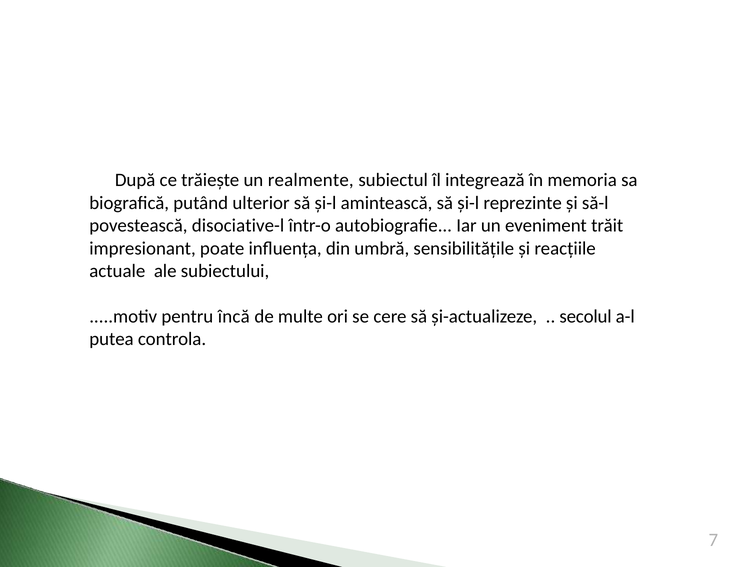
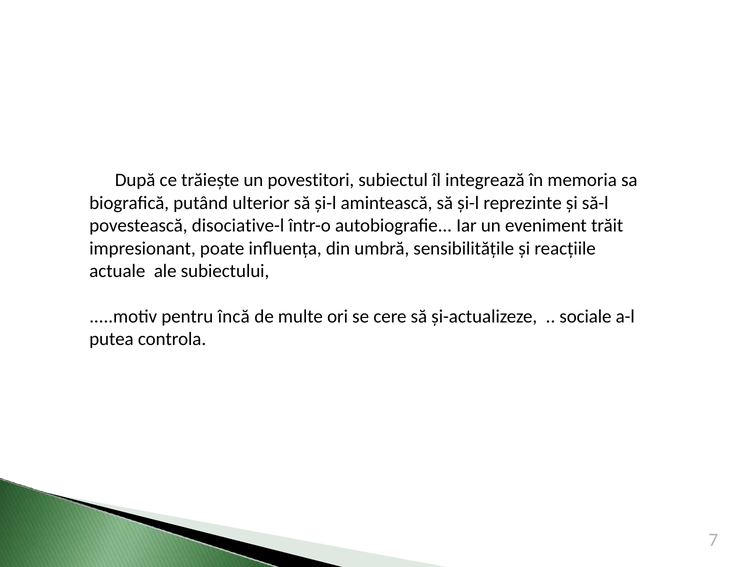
realmente: realmente -> povestitori
secolul: secolul -> sociale
